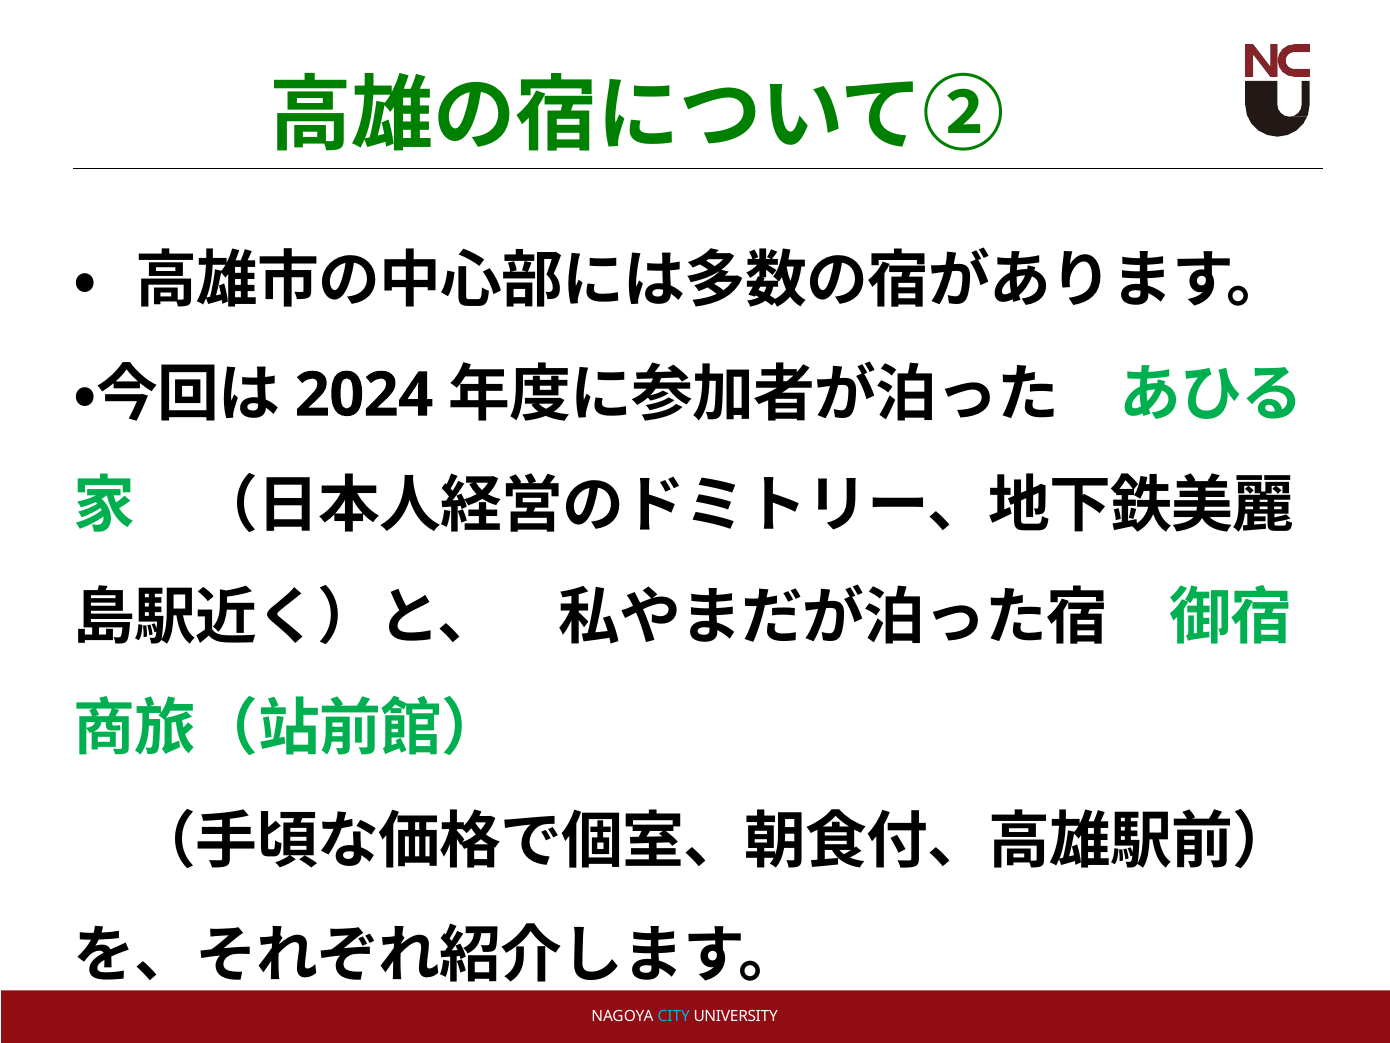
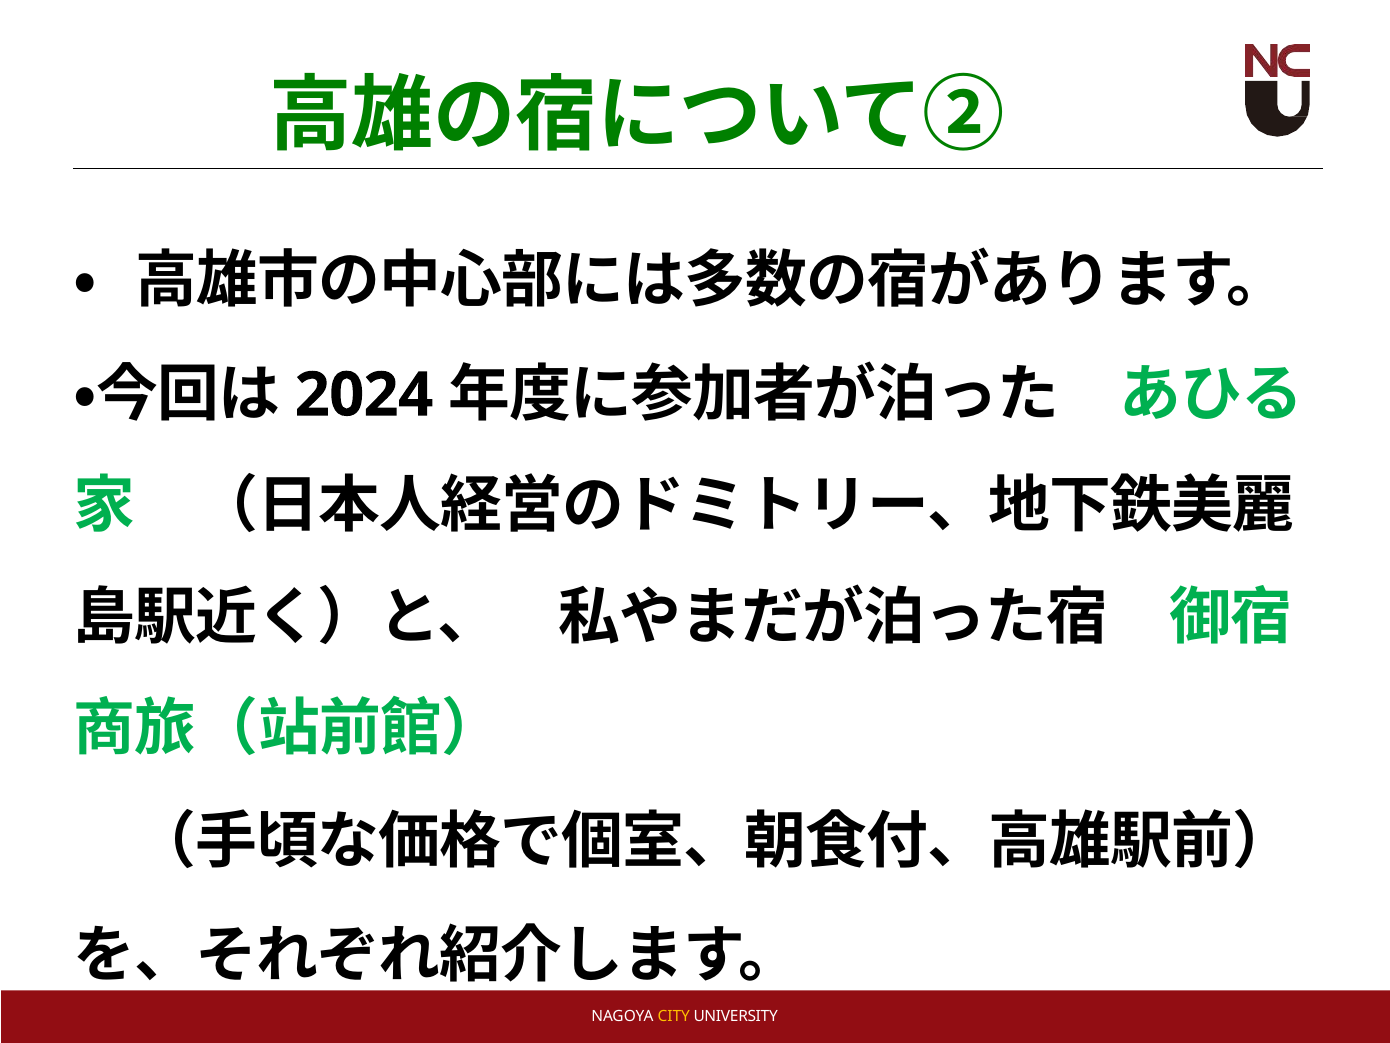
CITY colour: light blue -> yellow
